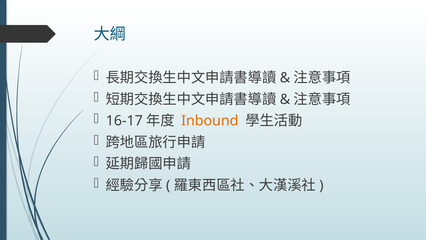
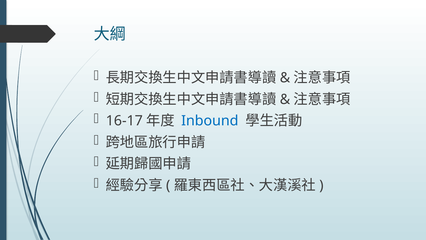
Inbound colour: orange -> blue
